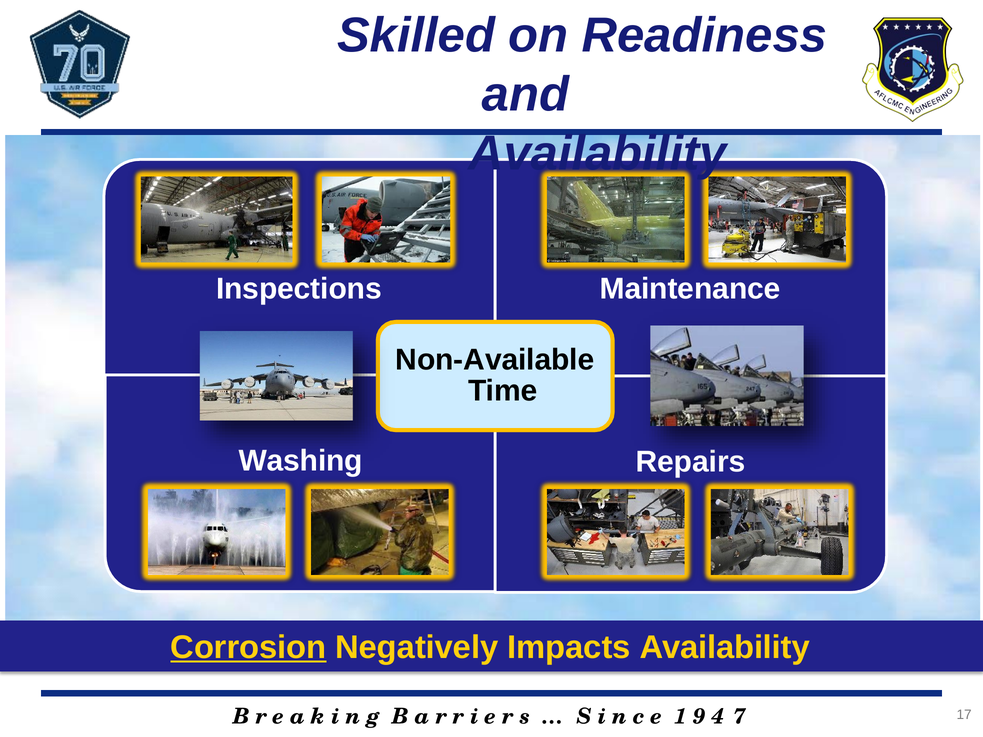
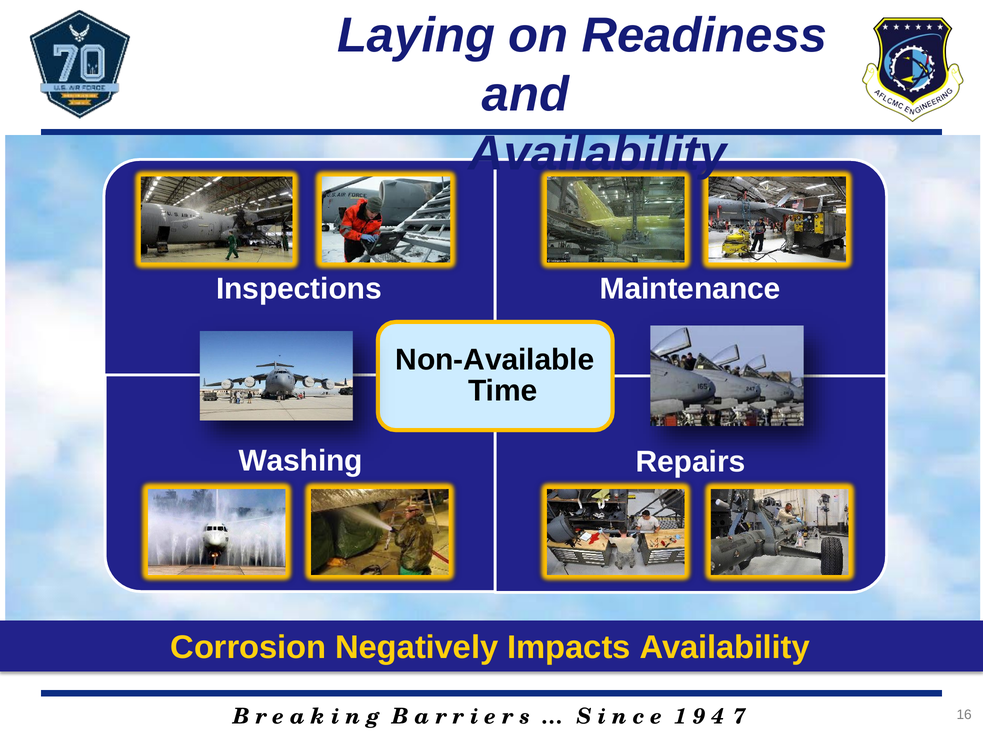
Skilled: Skilled -> Laying
Corrosion underline: present -> none
17: 17 -> 16
